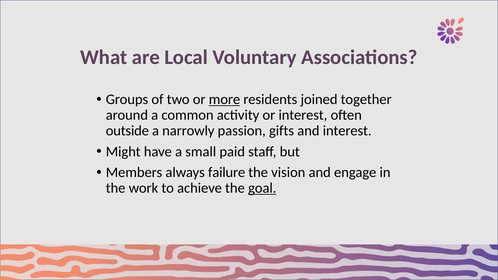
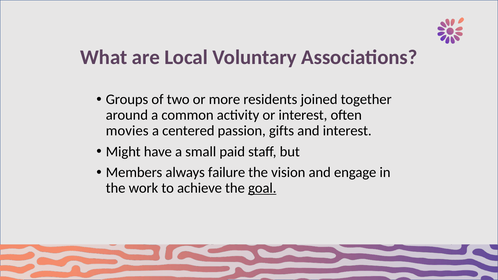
more underline: present -> none
outside: outside -> movies
narrowly: narrowly -> centered
